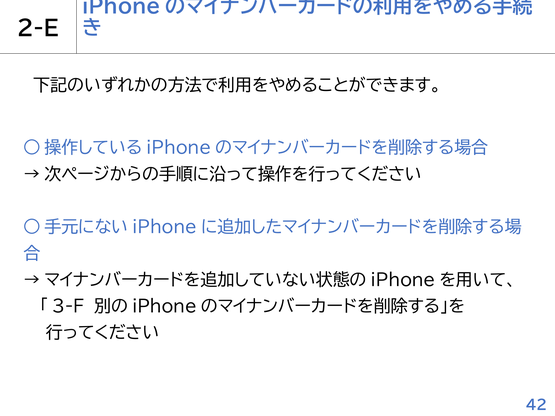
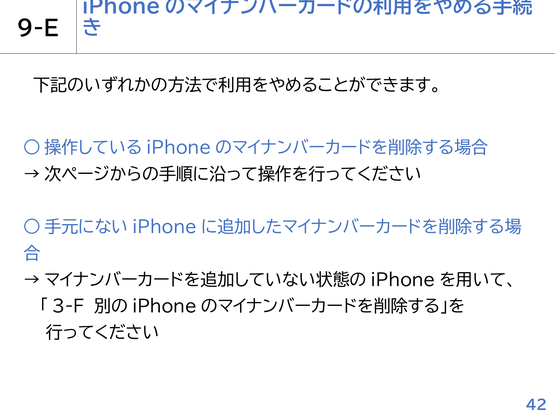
2-E: 2-E -> 9-E
